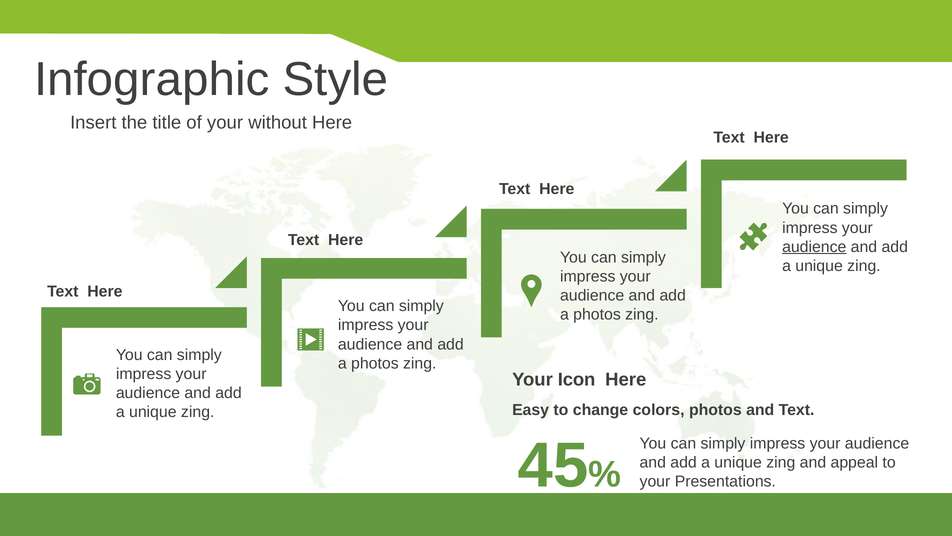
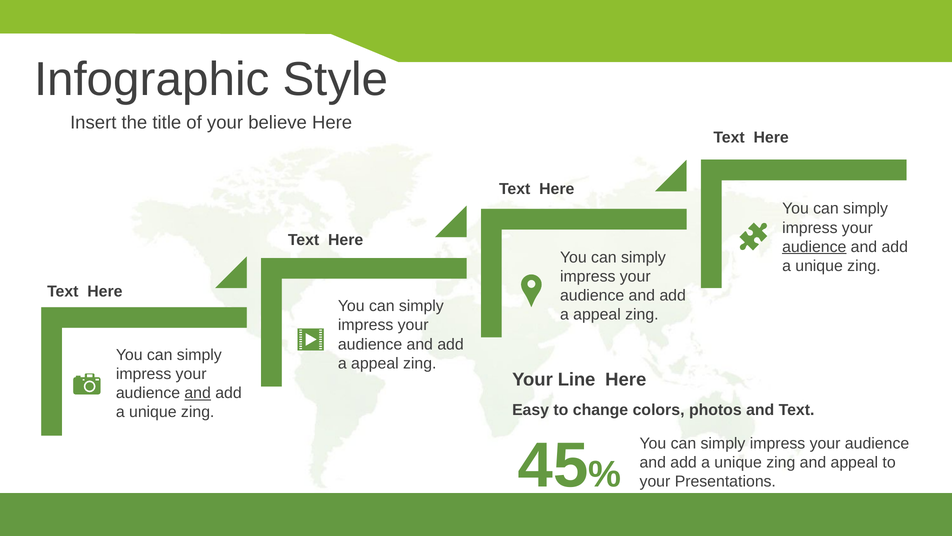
without: without -> believe
photos at (597, 314): photos -> appeal
photos at (375, 363): photos -> appeal
Icon: Icon -> Line
and at (198, 393) underline: none -> present
